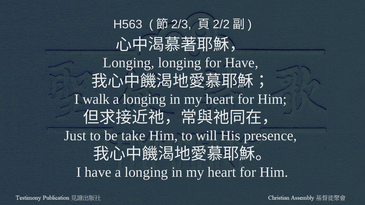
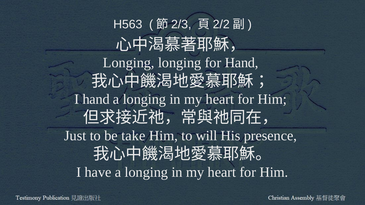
for Have: Have -> Hand
I walk: walk -> hand
